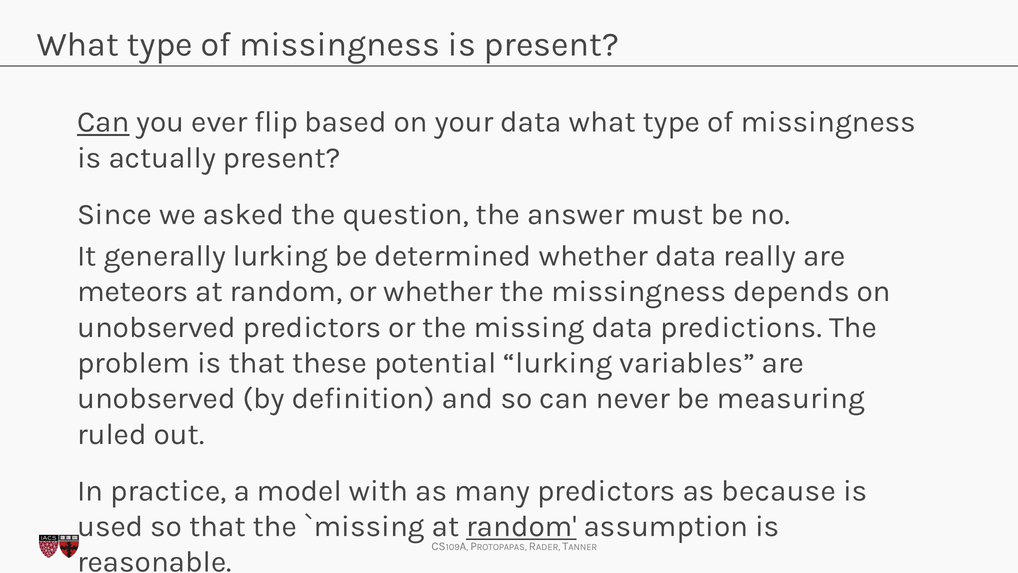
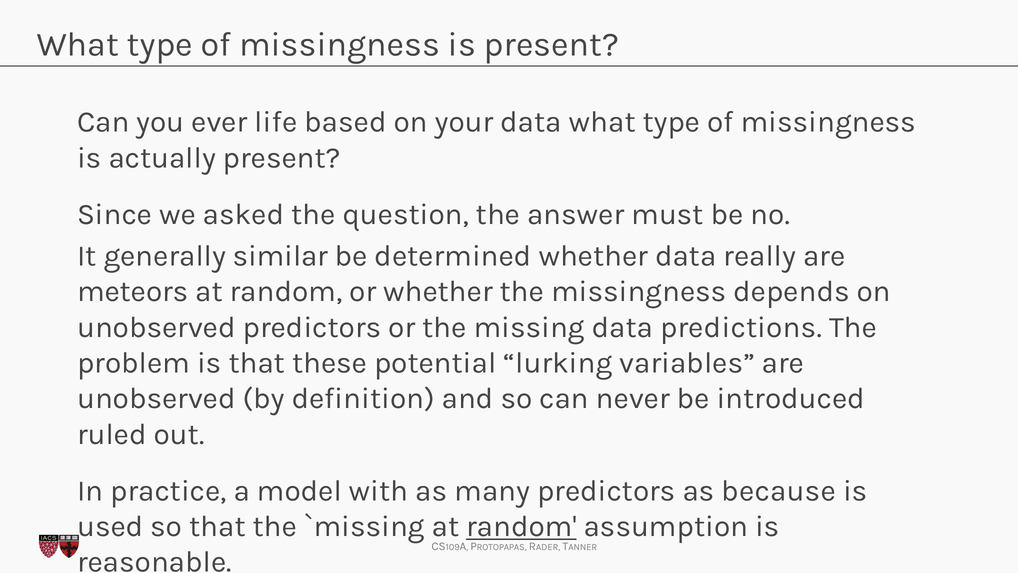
Can at (103, 122) underline: present -> none
flip: flip -> life
generally lurking: lurking -> similar
measuring: measuring -> introduced
